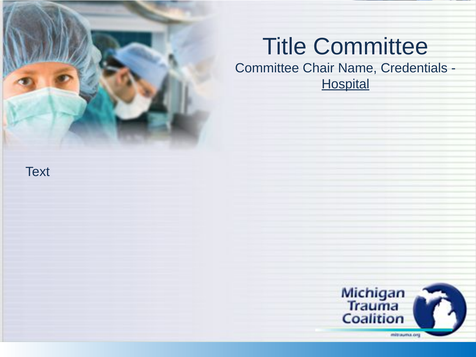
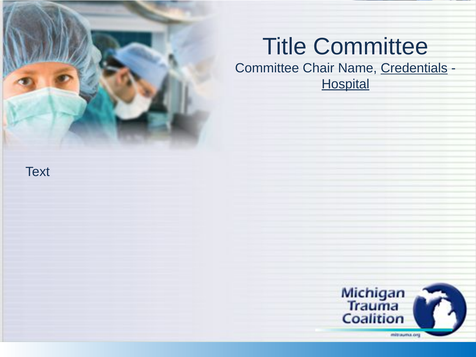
Credentials underline: none -> present
